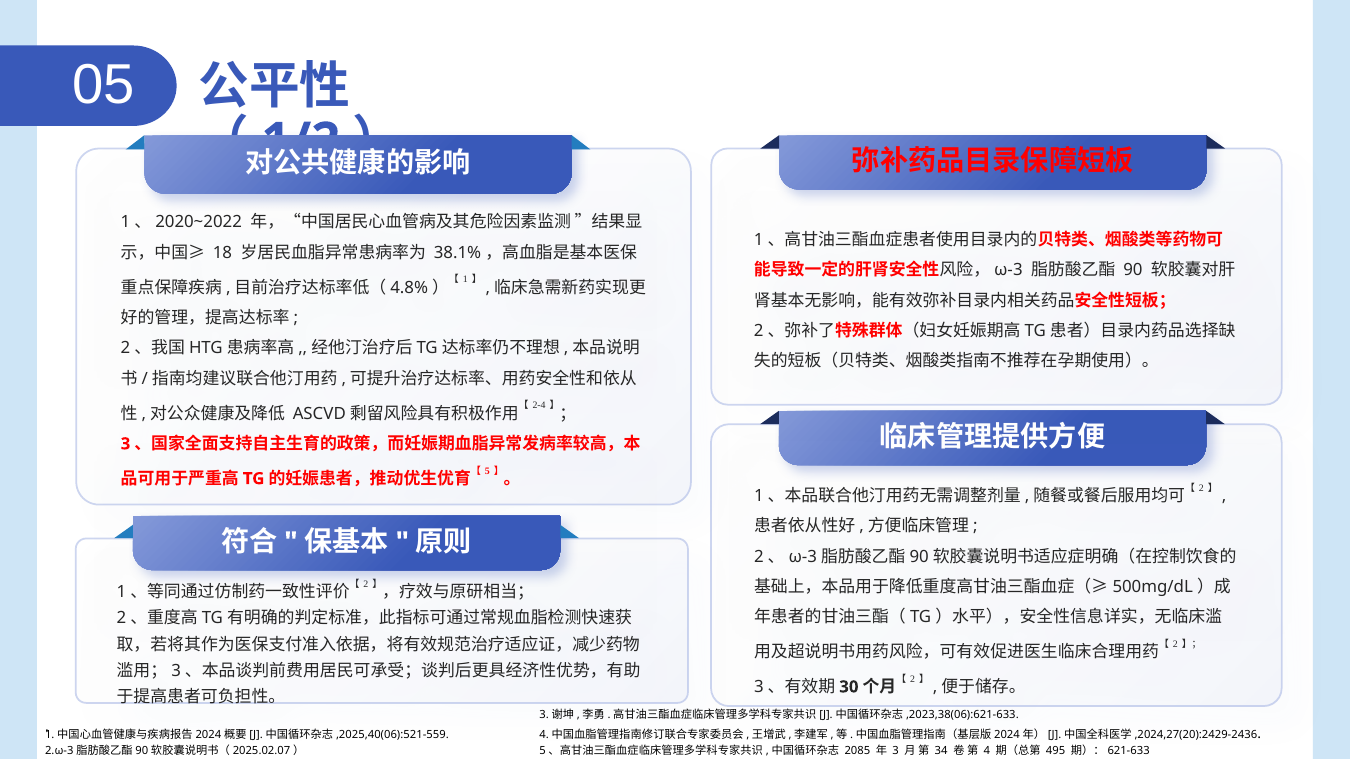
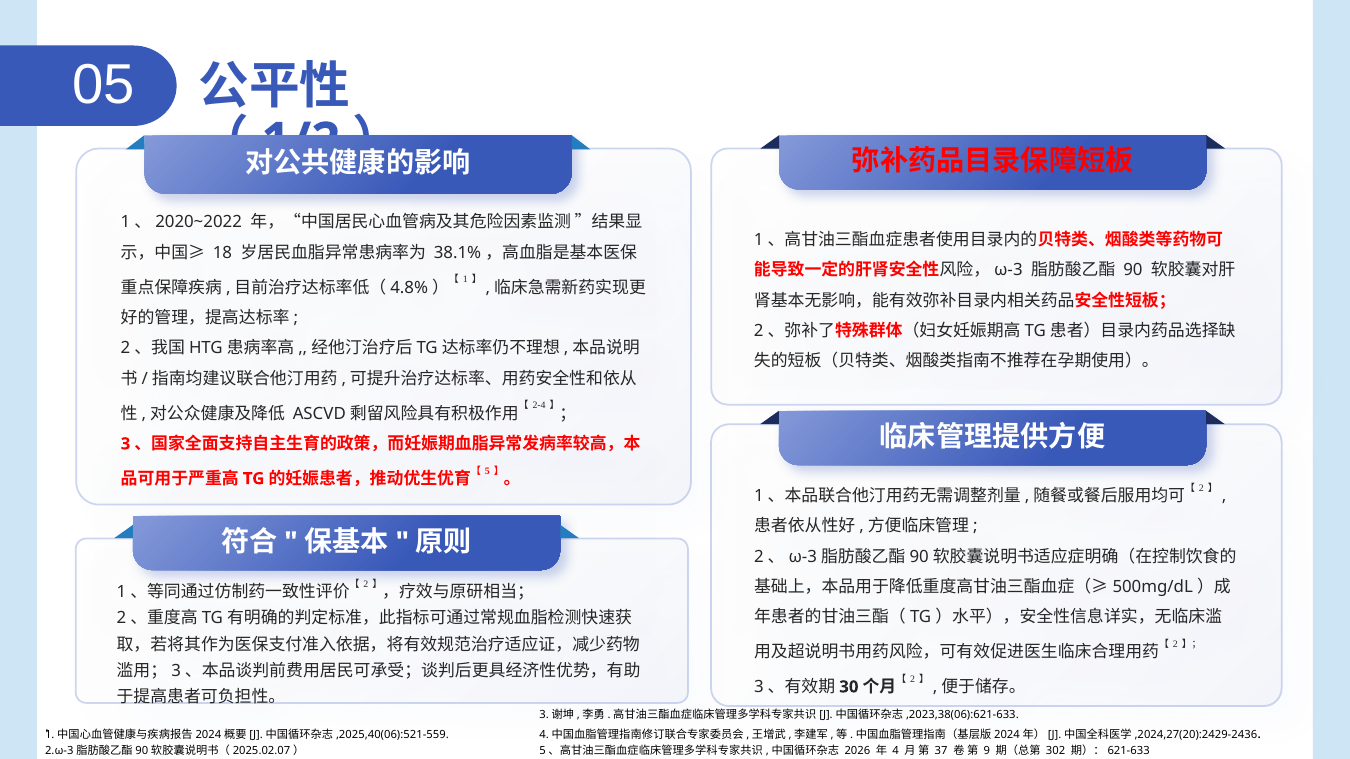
2085: 2085 -> 2026
3 at (896, 751): 3 -> 4
34: 34 -> 37
4: 4 -> 9
495: 495 -> 302
